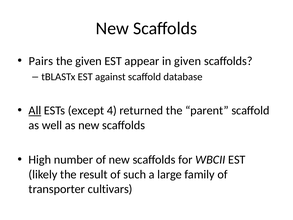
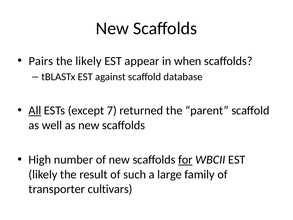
the given: given -> likely
in given: given -> when
4: 4 -> 7
for underline: none -> present
